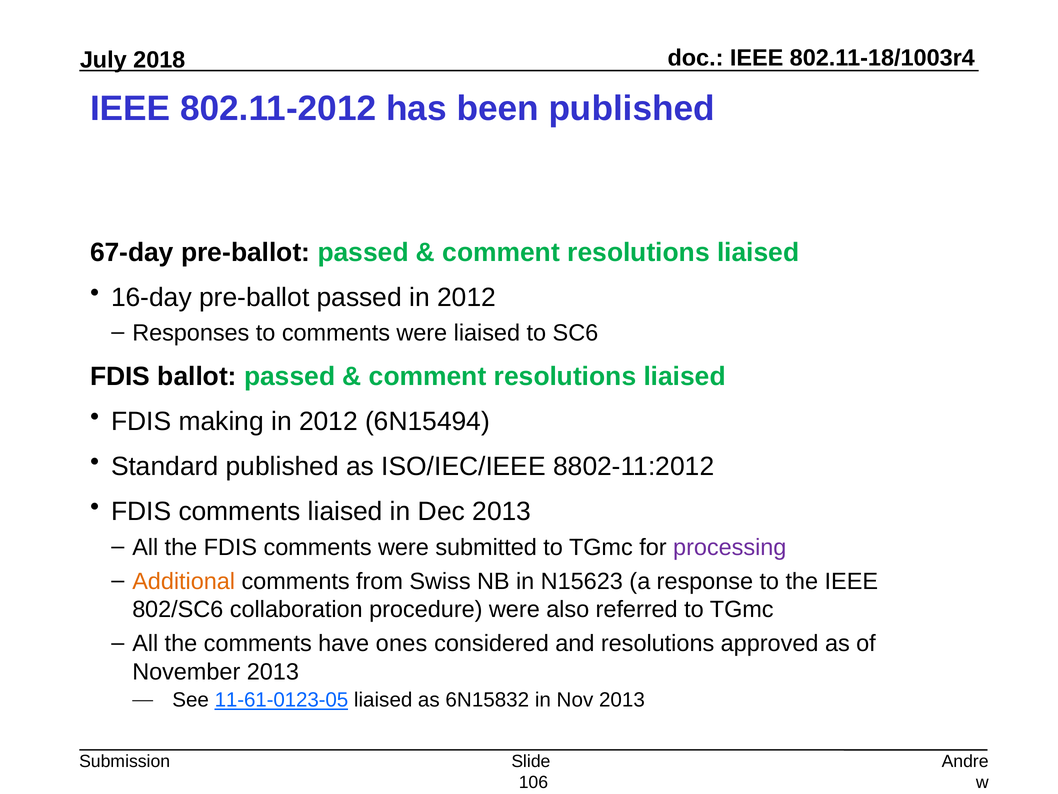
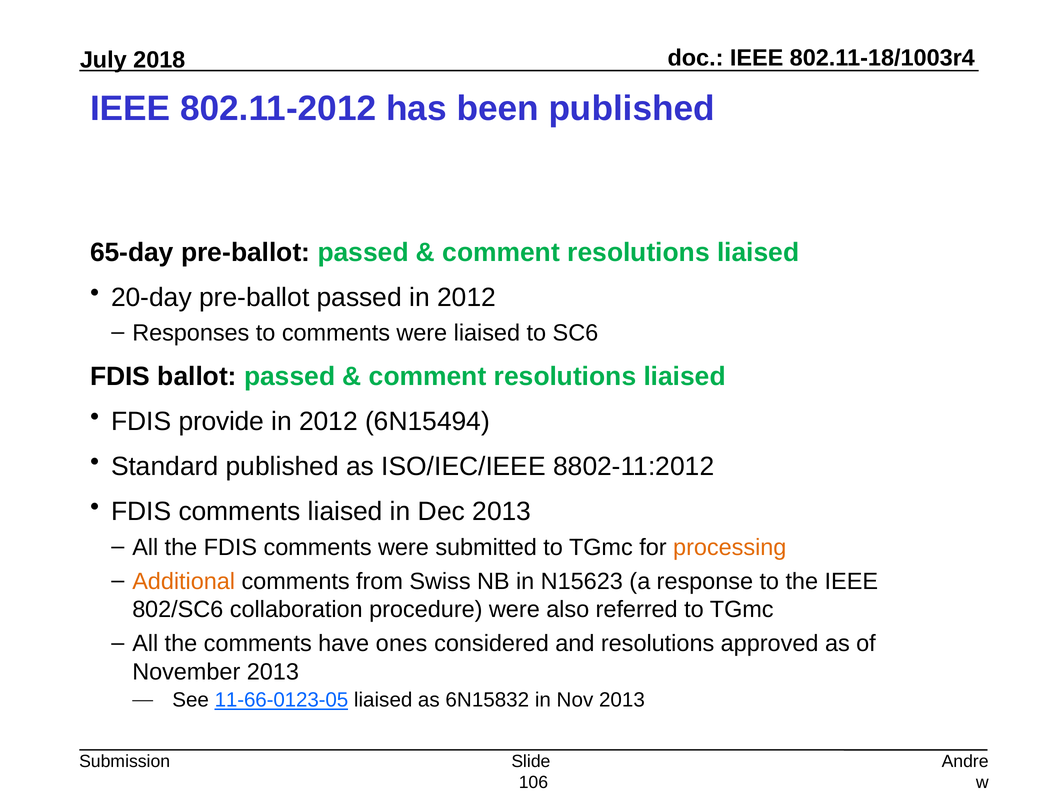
67-day: 67-day -> 65-day
16-day: 16-day -> 20-day
making: making -> provide
processing colour: purple -> orange
11-61-0123-05: 11-61-0123-05 -> 11-66-0123-05
